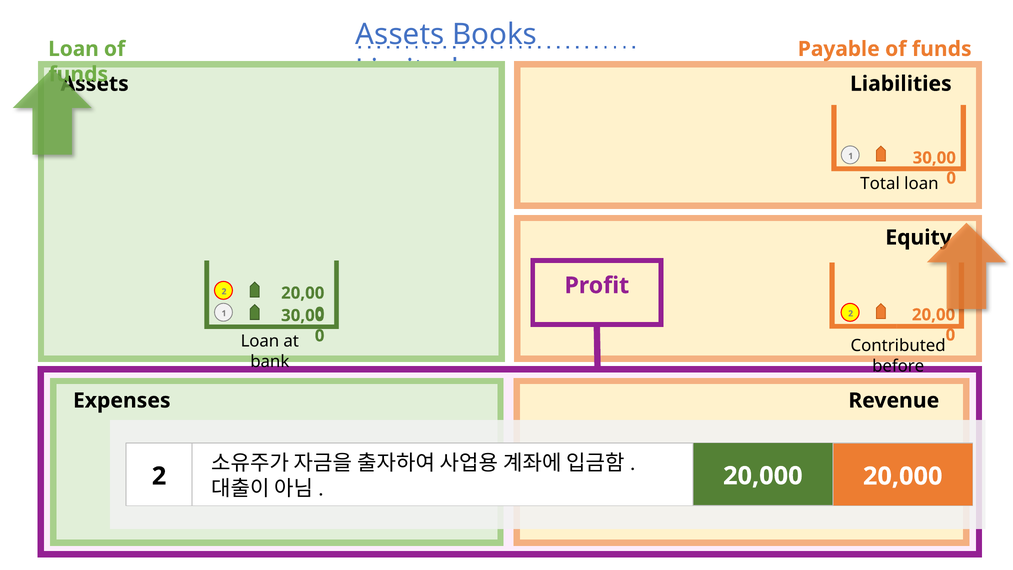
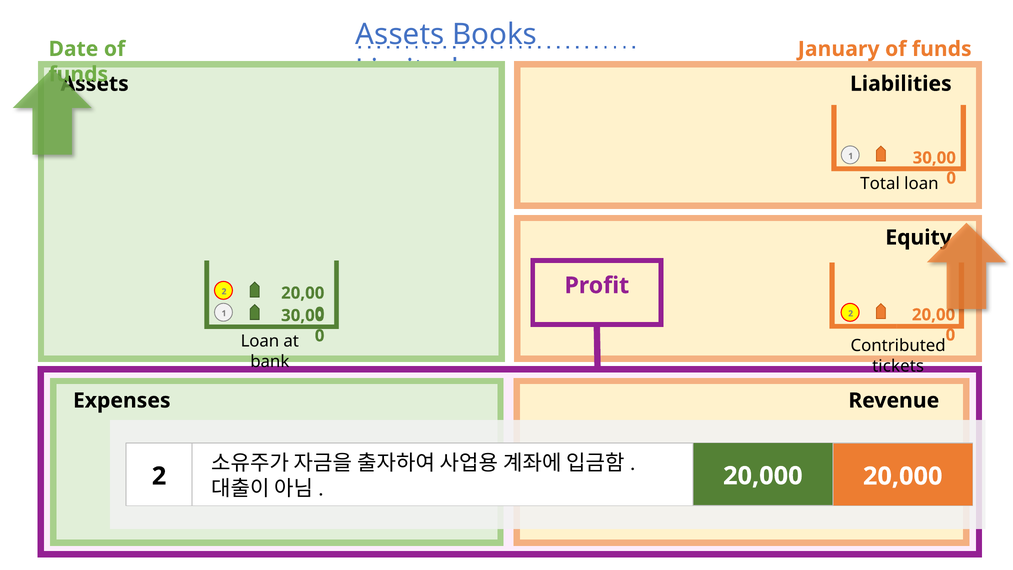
Loan at (73, 49): Loan -> Date
Payable: Payable -> January
before: before -> tickets
